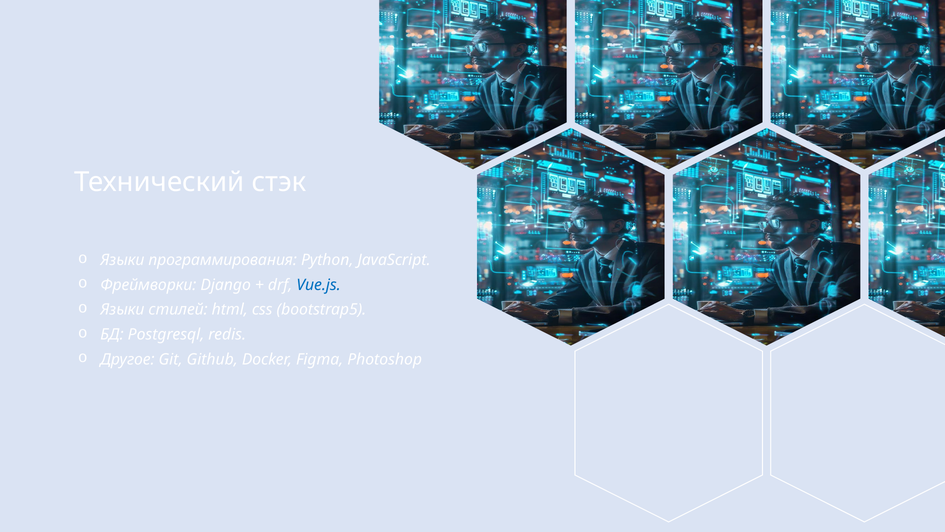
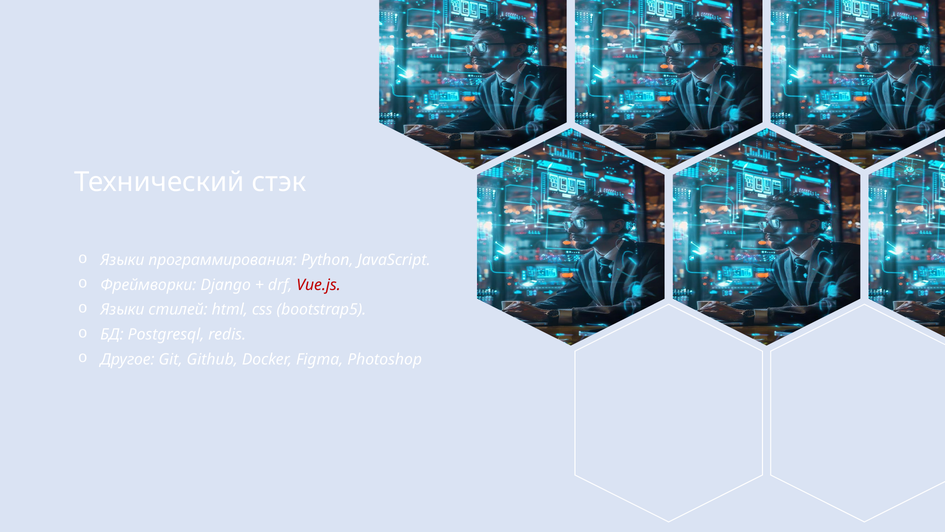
Vue.js colour: blue -> red
